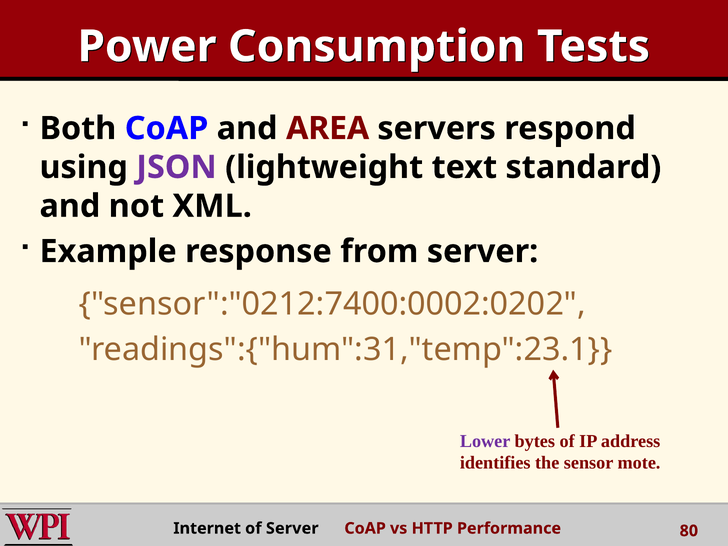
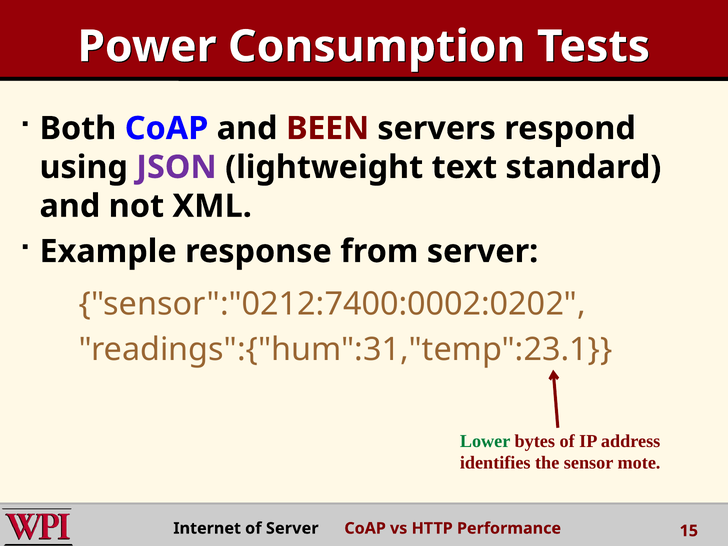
AREA: AREA -> BEEN
Lower colour: purple -> green
80: 80 -> 15
